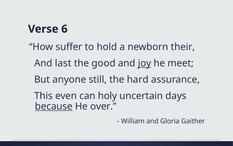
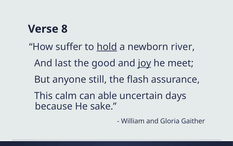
6: 6 -> 8
hold underline: none -> present
their: their -> river
hard: hard -> flash
even: even -> calm
holy: holy -> able
because underline: present -> none
over: over -> sake
